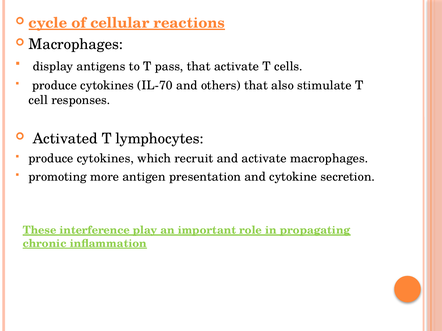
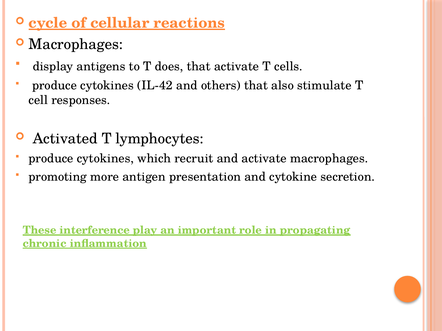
pass: pass -> does
IL-70: IL-70 -> IL-42
